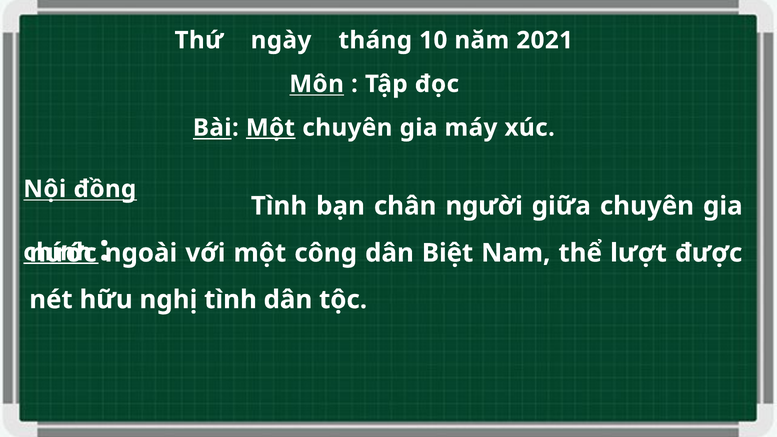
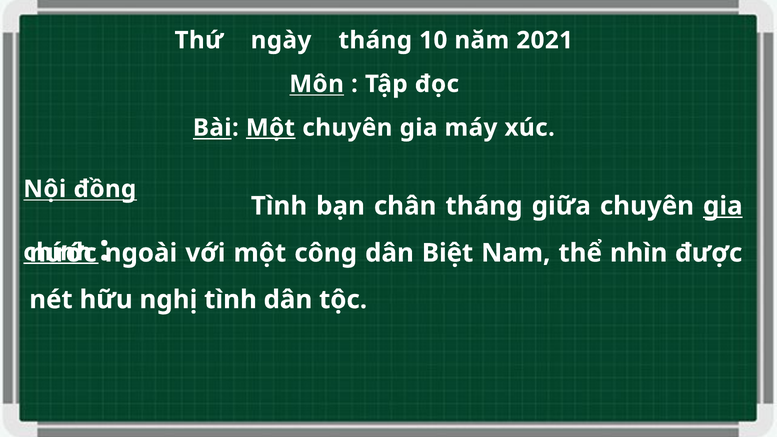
chân người: người -> tháng
gia at (723, 206) underline: none -> present
lượt: lượt -> nhìn
